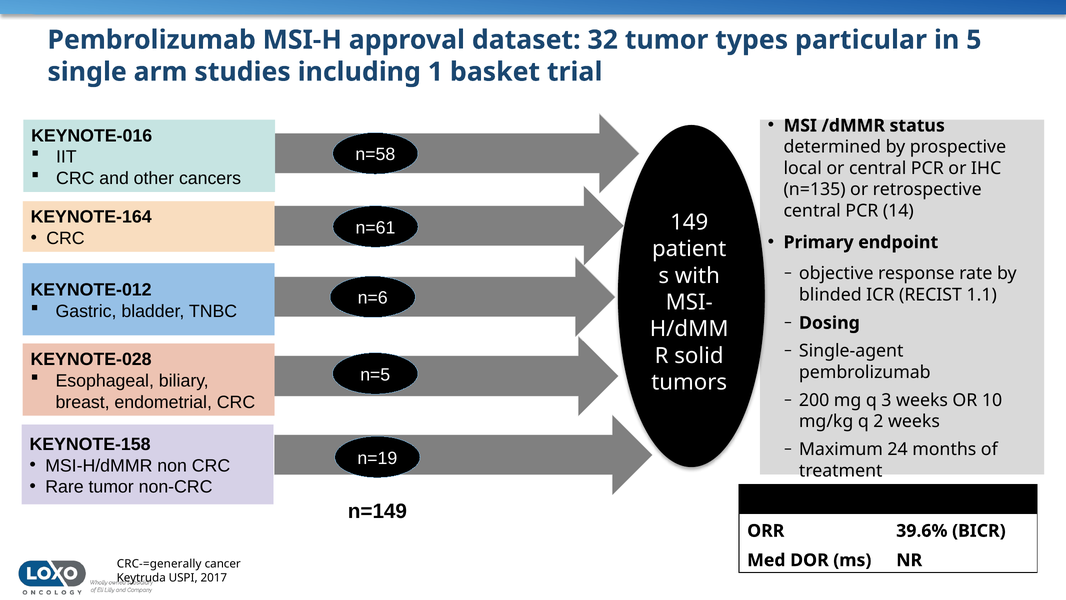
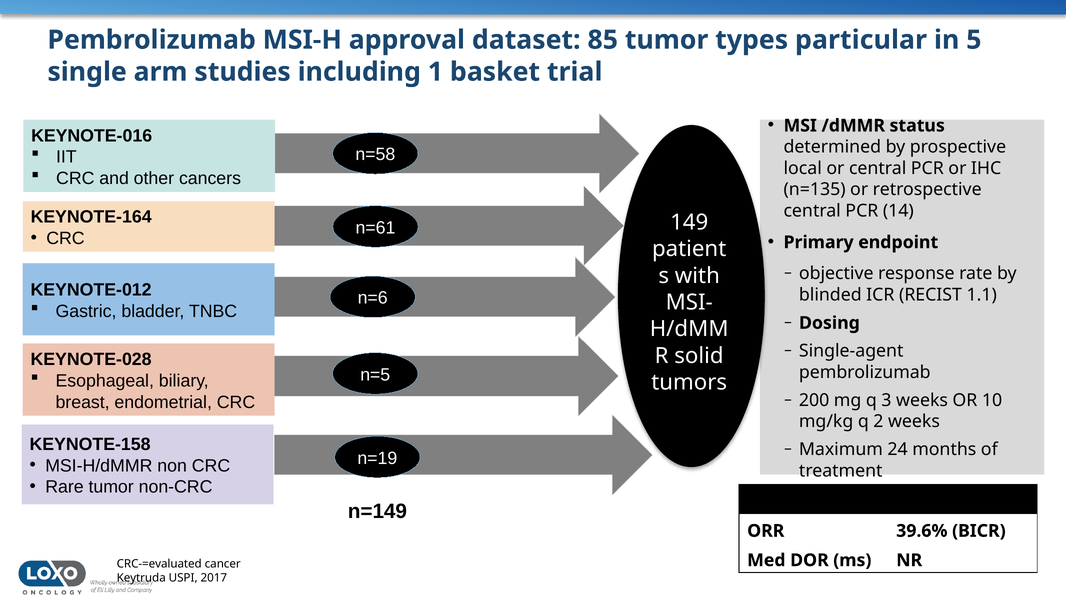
32: 32 -> 85
CRC-=generally: CRC-=generally -> CRC-=evaluated
